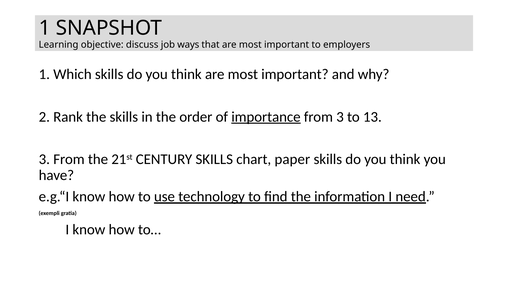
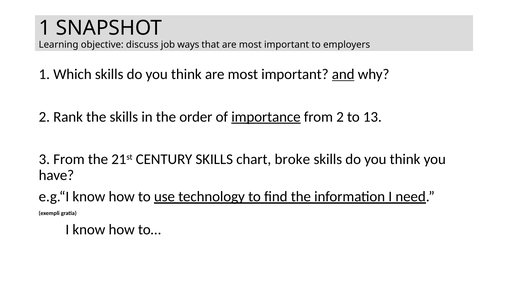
and underline: none -> present
from 3: 3 -> 2
paper: paper -> broke
